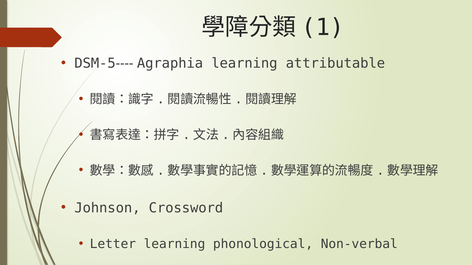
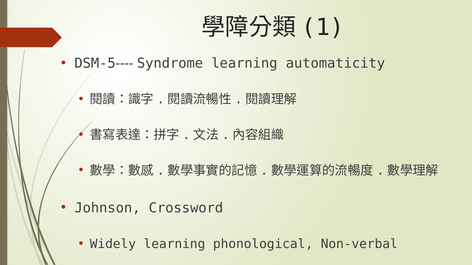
Agraphia: Agraphia -> Syndrome
attributable: attributable -> automaticity
Letter: Letter -> Widely
